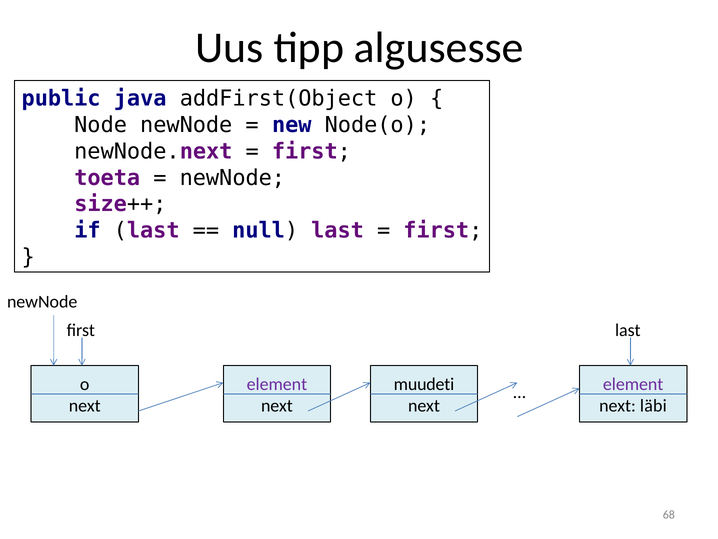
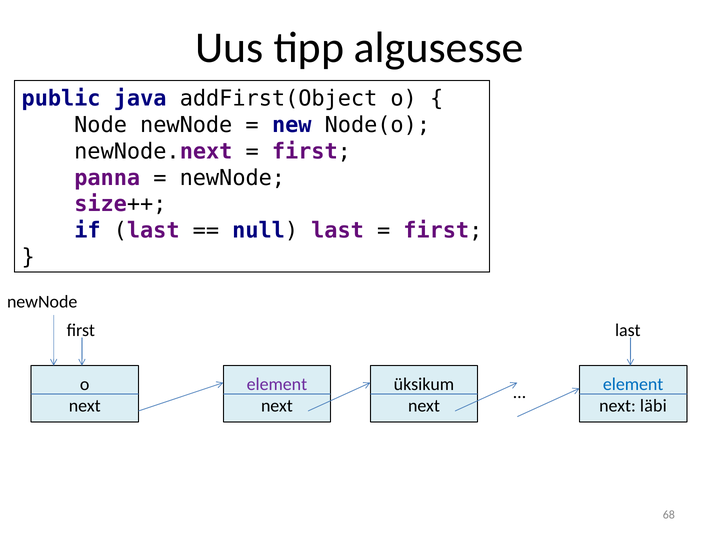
toeta: toeta -> panna
muudeti: muudeti -> üksikum
element at (633, 384) colour: purple -> blue
